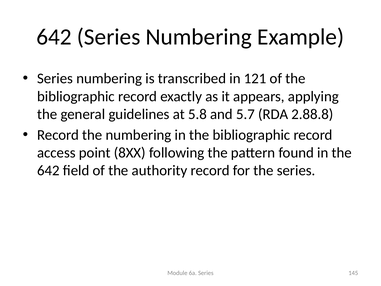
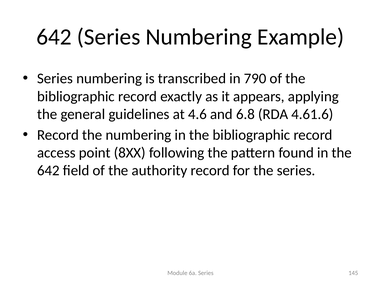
121: 121 -> 790
5.8: 5.8 -> 4.6
5.7: 5.7 -> 6.8
2.88.8: 2.88.8 -> 4.61.6
